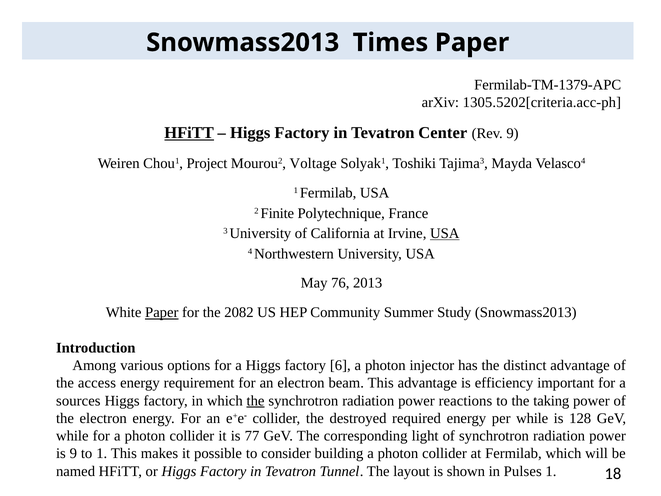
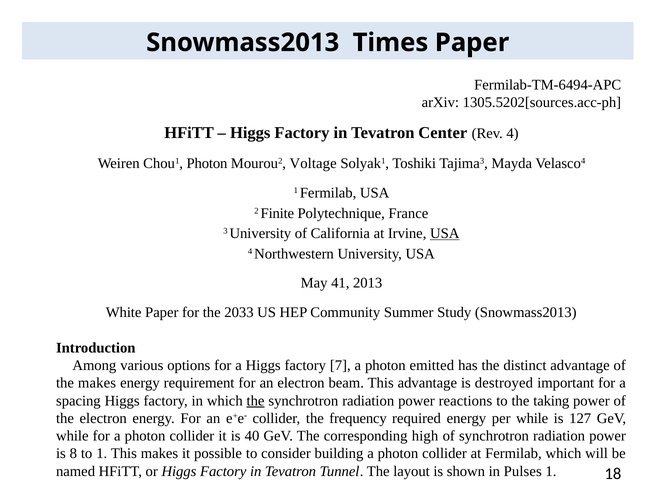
Fermilab-TM-1379-APC: Fermilab-TM-1379-APC -> Fermilab-TM-6494-APC
1305.5202[criteria.acc-ph: 1305.5202[criteria.acc-ph -> 1305.5202[sources.acc-ph
HFiTT at (189, 133) underline: present -> none
Rev 9: 9 -> 4
Chou1 Project: Project -> Photon
76: 76 -> 41
Paper at (162, 312) underline: present -> none
2082: 2082 -> 2033
6: 6 -> 7
injector: injector -> emitted
the access: access -> makes
efficiency: efficiency -> destroyed
sources: sources -> spacing
destroyed: destroyed -> frequency
128: 128 -> 127
77: 77 -> 40
light: light -> high
is 9: 9 -> 8
